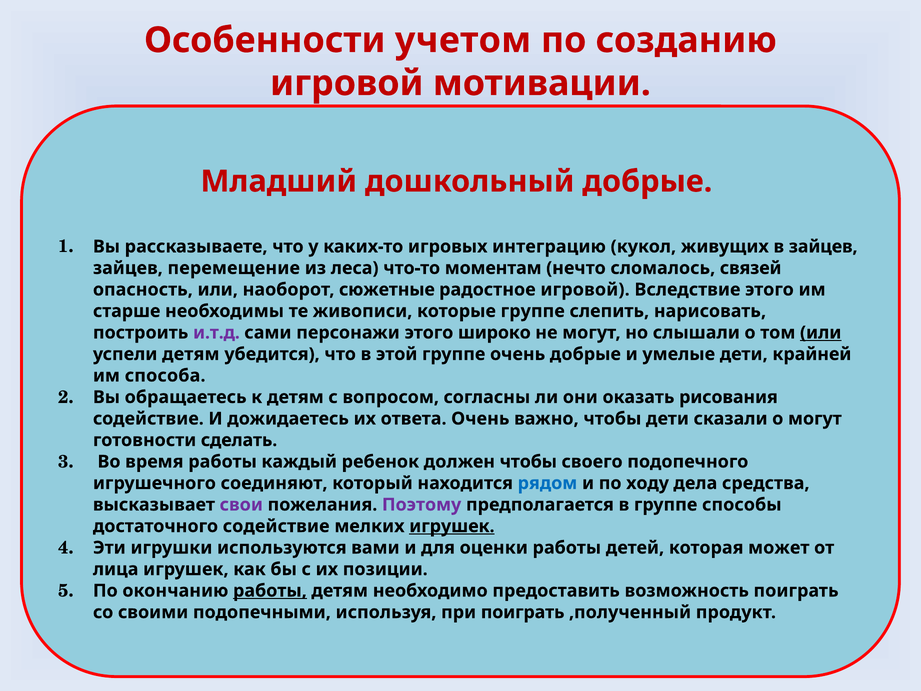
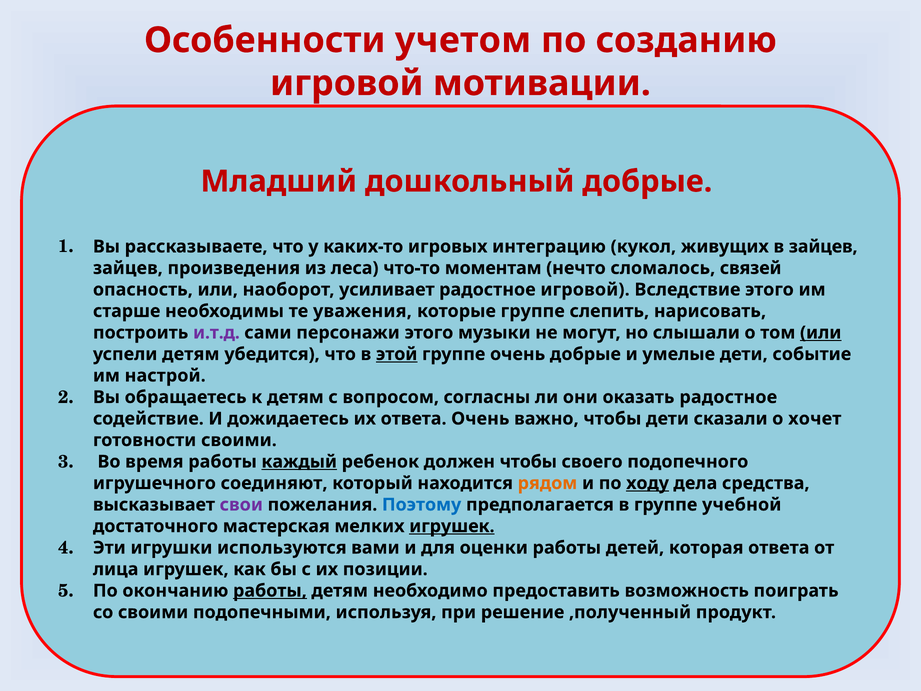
перемещение: перемещение -> произведения
сюжетные: сюжетные -> усиливает
живописи: живописи -> уважения
широко: широко -> музыки
этой underline: none -> present
крайней: крайней -> событие
способа: способа -> настрой
оказать рисования: рисования -> радостное
о могут: могут -> хочет
готовности сделать: сделать -> своими
каждый underline: none -> present
рядом colour: blue -> orange
ходу underline: none -> present
Поэтому colour: purple -> blue
способы: способы -> учебной
достаточного содействие: содействие -> мастерская
которая может: может -> ответа
при поиграть: поиграть -> решение
